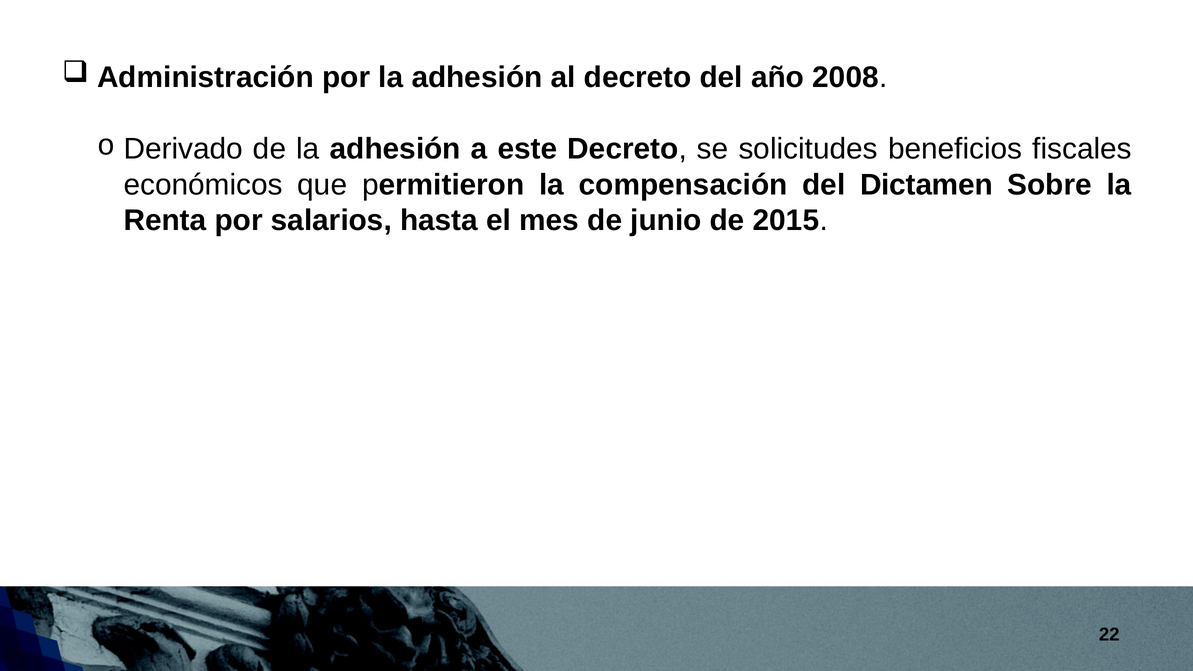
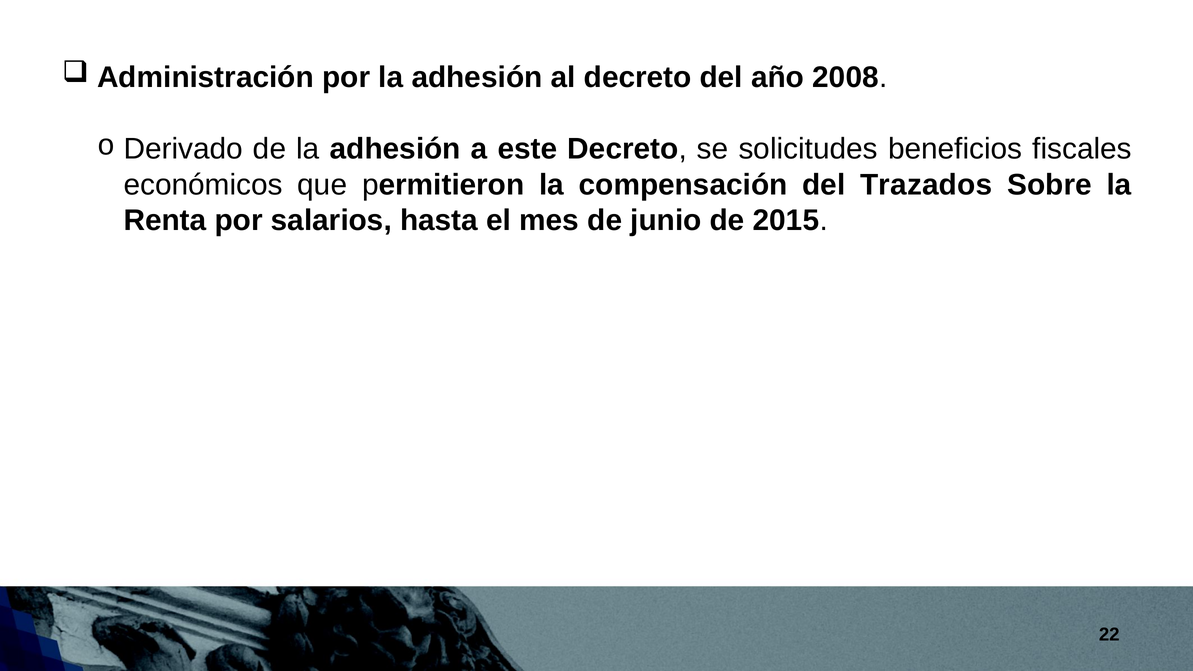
Dictamen: Dictamen -> Trazados
